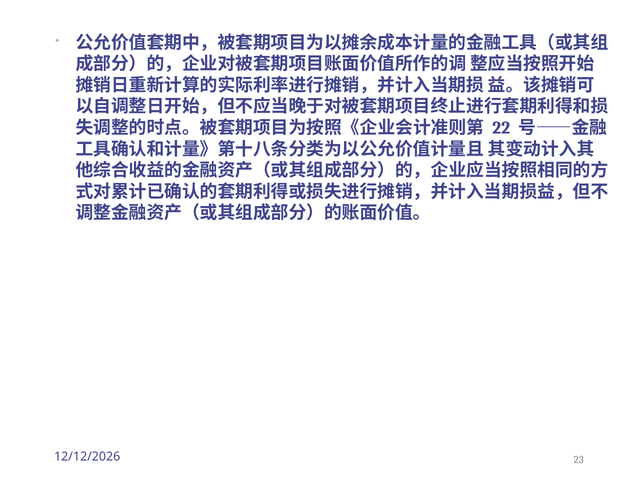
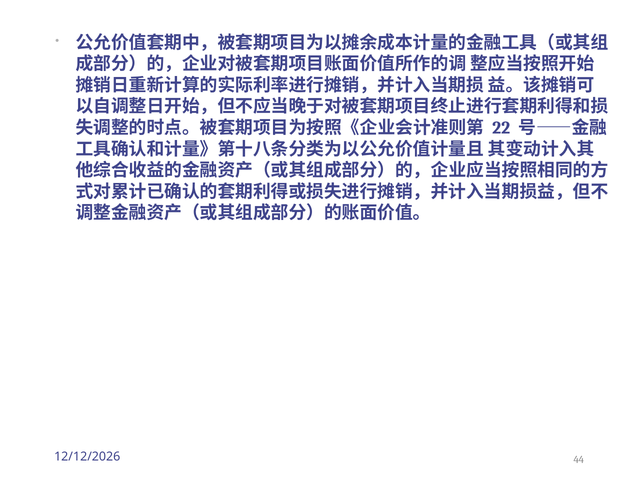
23: 23 -> 44
